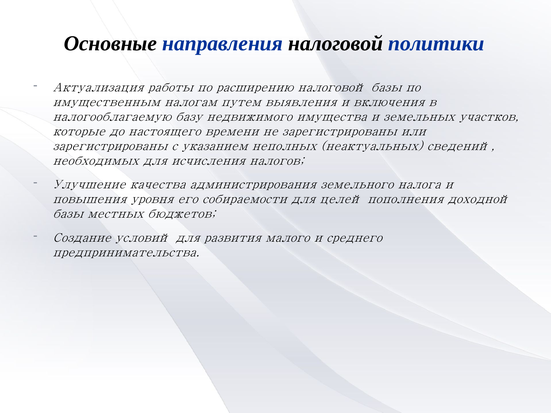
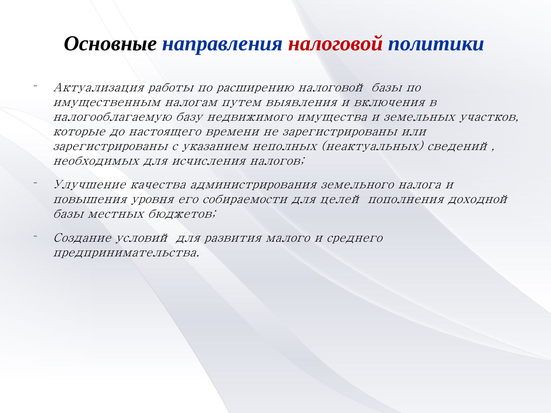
налоговой at (336, 44) colour: black -> red
